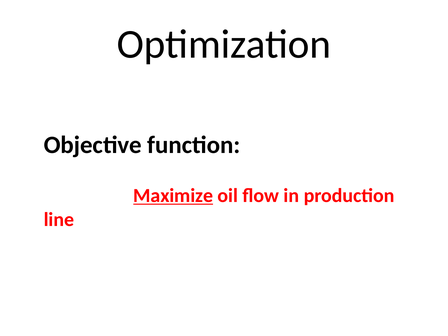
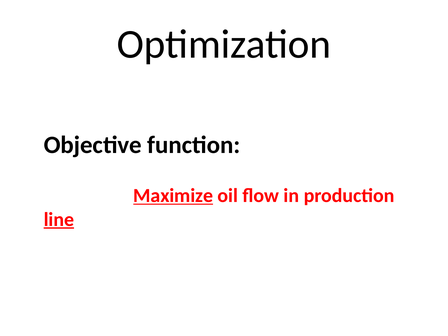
line underline: none -> present
